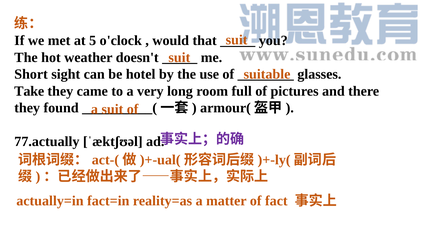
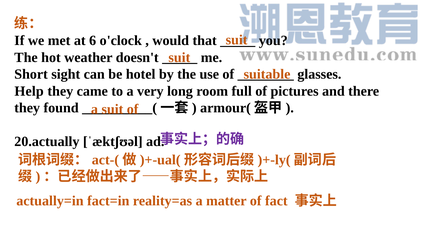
5: 5 -> 6
Take: Take -> Help
77.actually: 77.actually -> 20.actually
